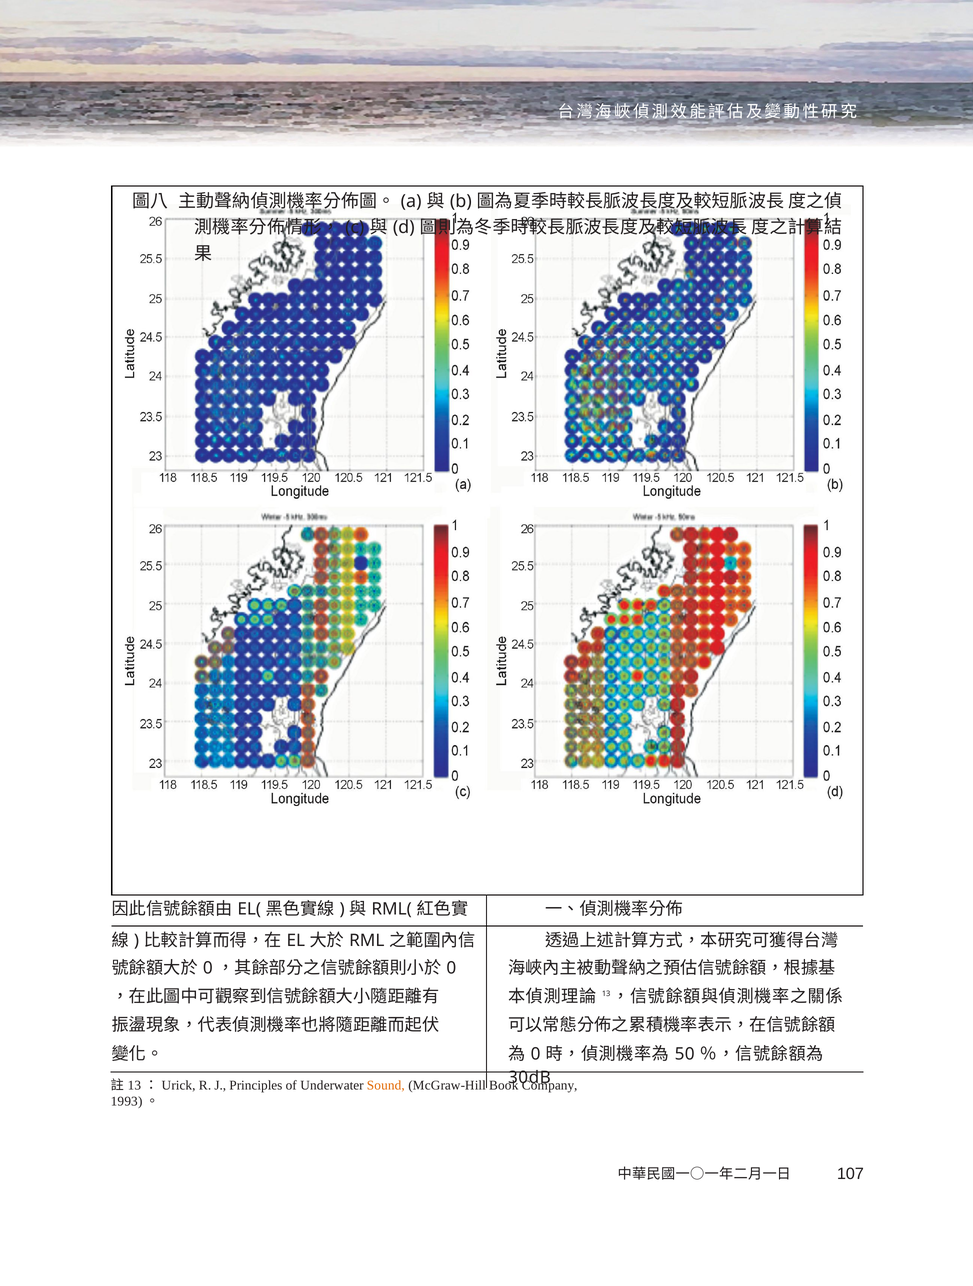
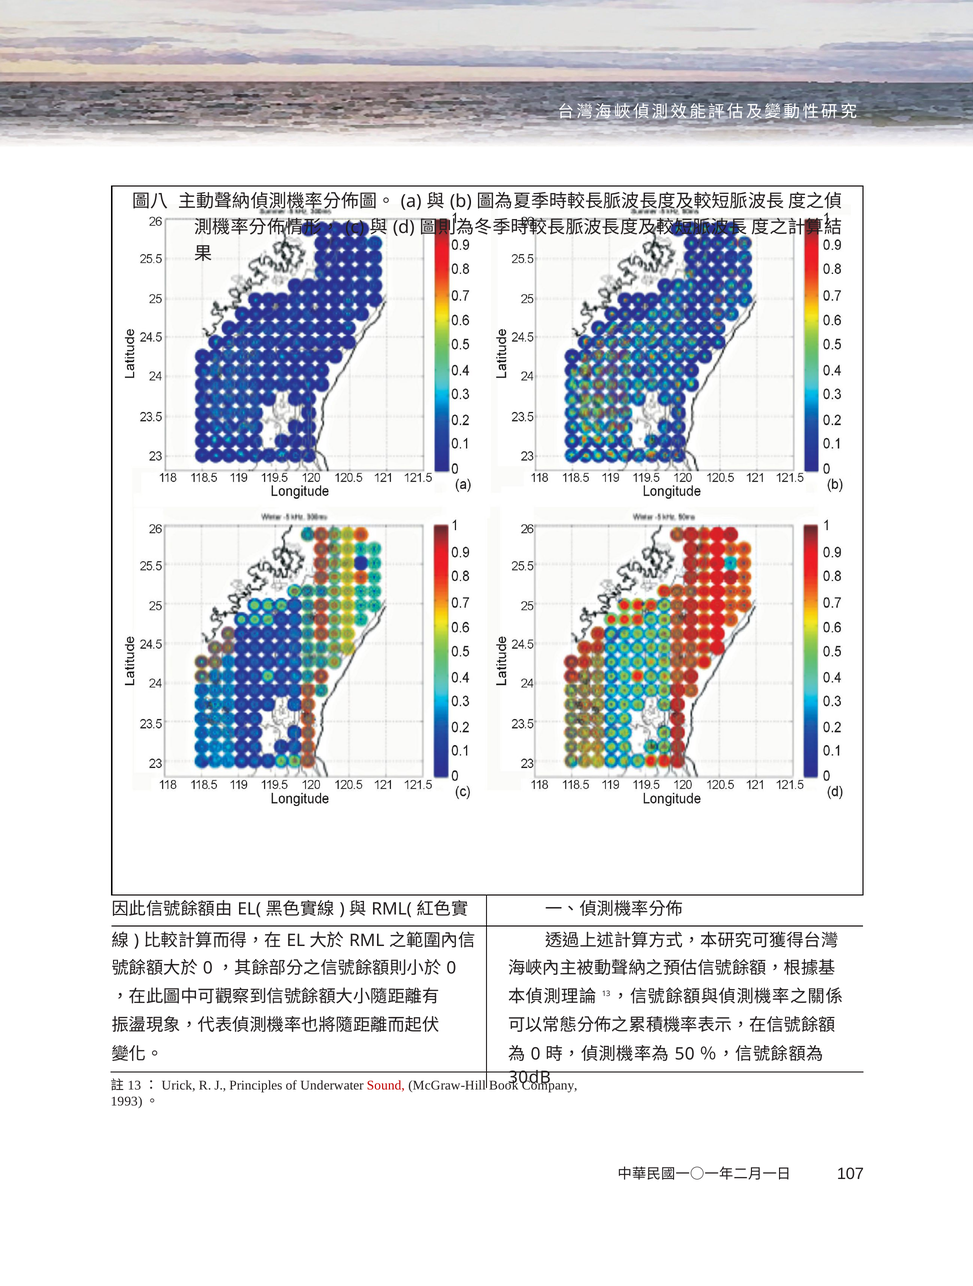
Sound colour: orange -> red
